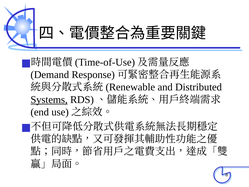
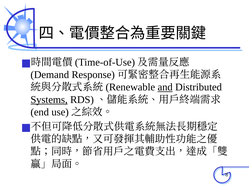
and underline: none -> present
